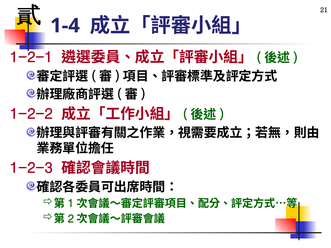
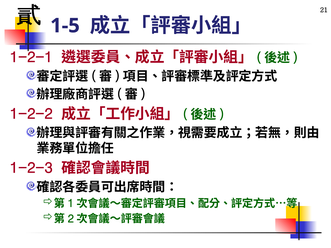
1-4: 1-4 -> 1-5
